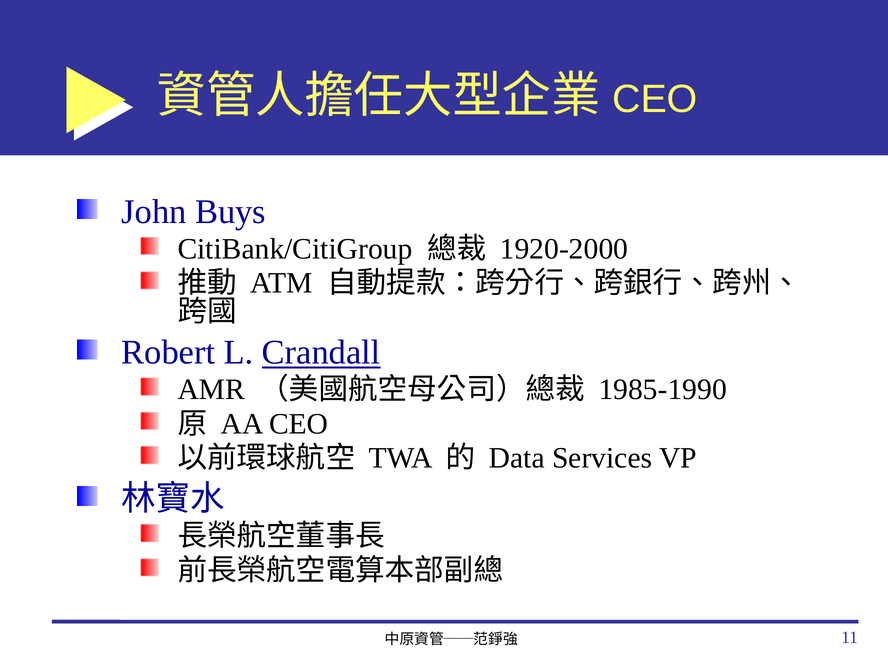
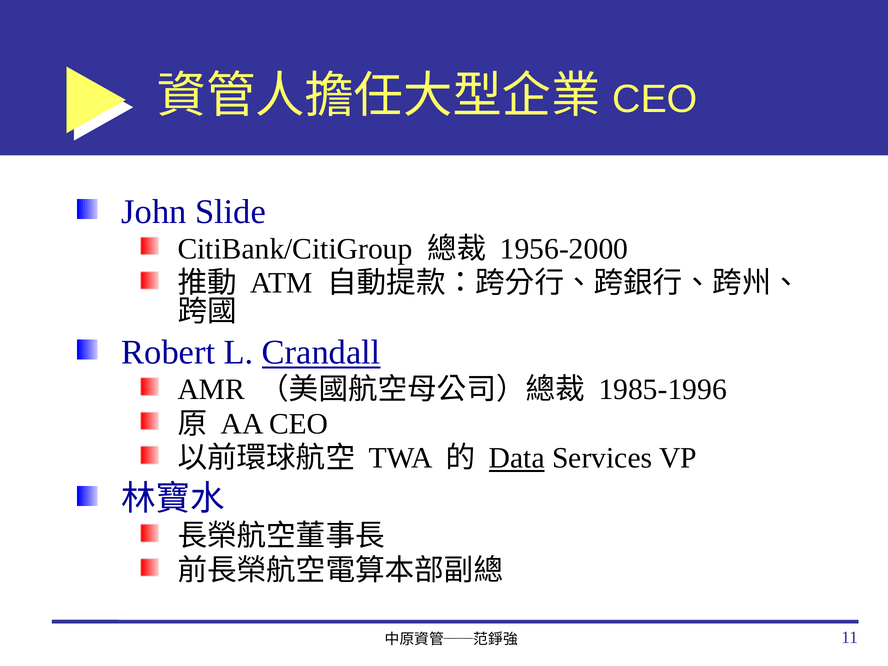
Buys: Buys -> Slide
1920-2000: 1920-2000 -> 1956-2000
1985-1990: 1985-1990 -> 1985-1996
Data underline: none -> present
